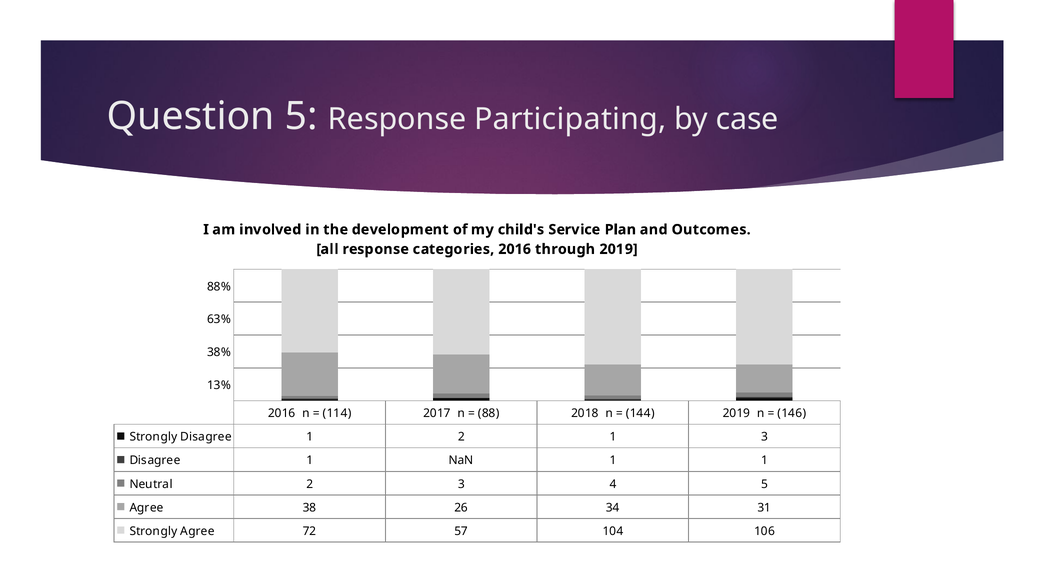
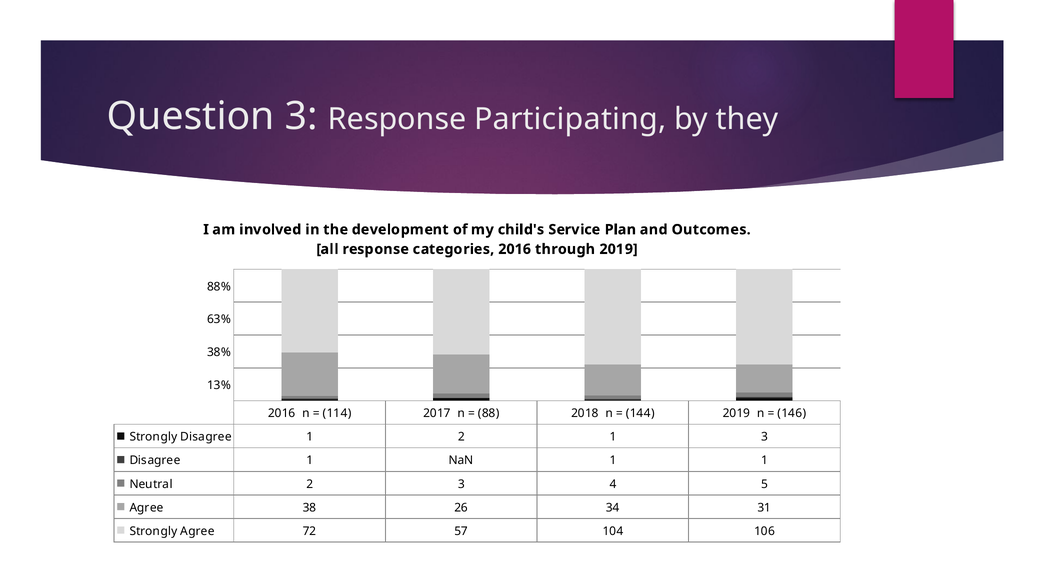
Question 5: 5 -> 3
case: case -> they
